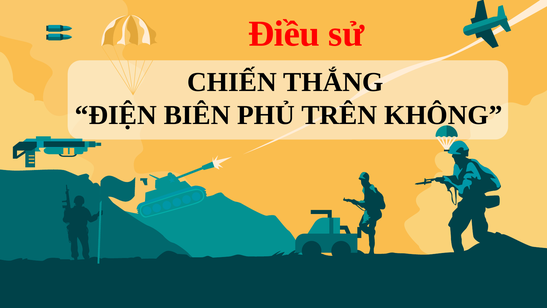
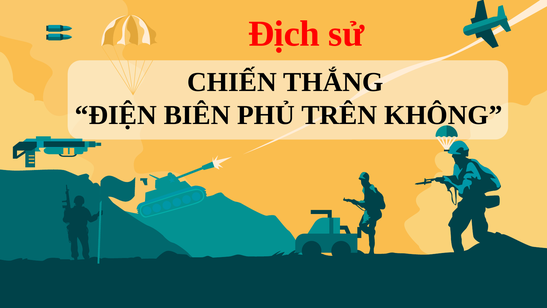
Điều: Điều -> Địch
